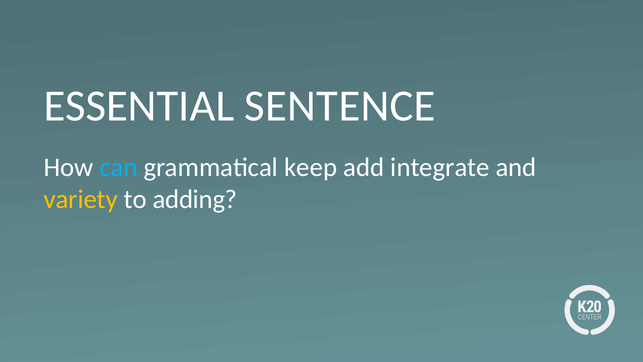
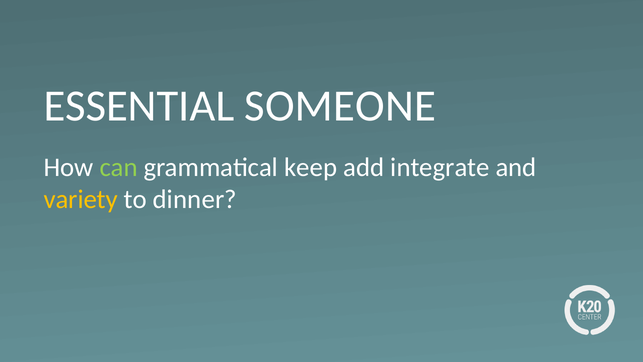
SENTENCE: SENTENCE -> SOMEONE
can colour: light blue -> light green
adding: adding -> dinner
